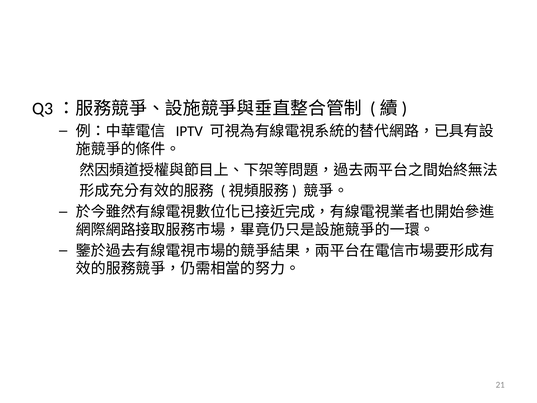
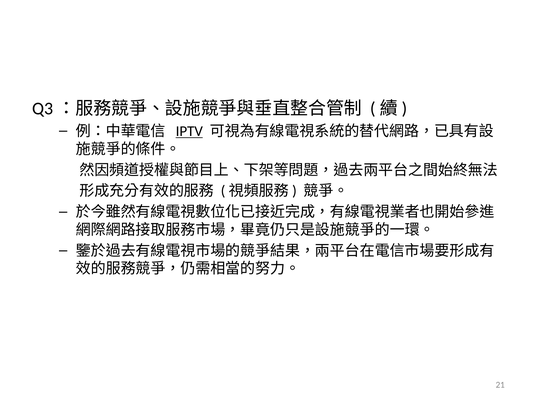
IPTV underline: none -> present
